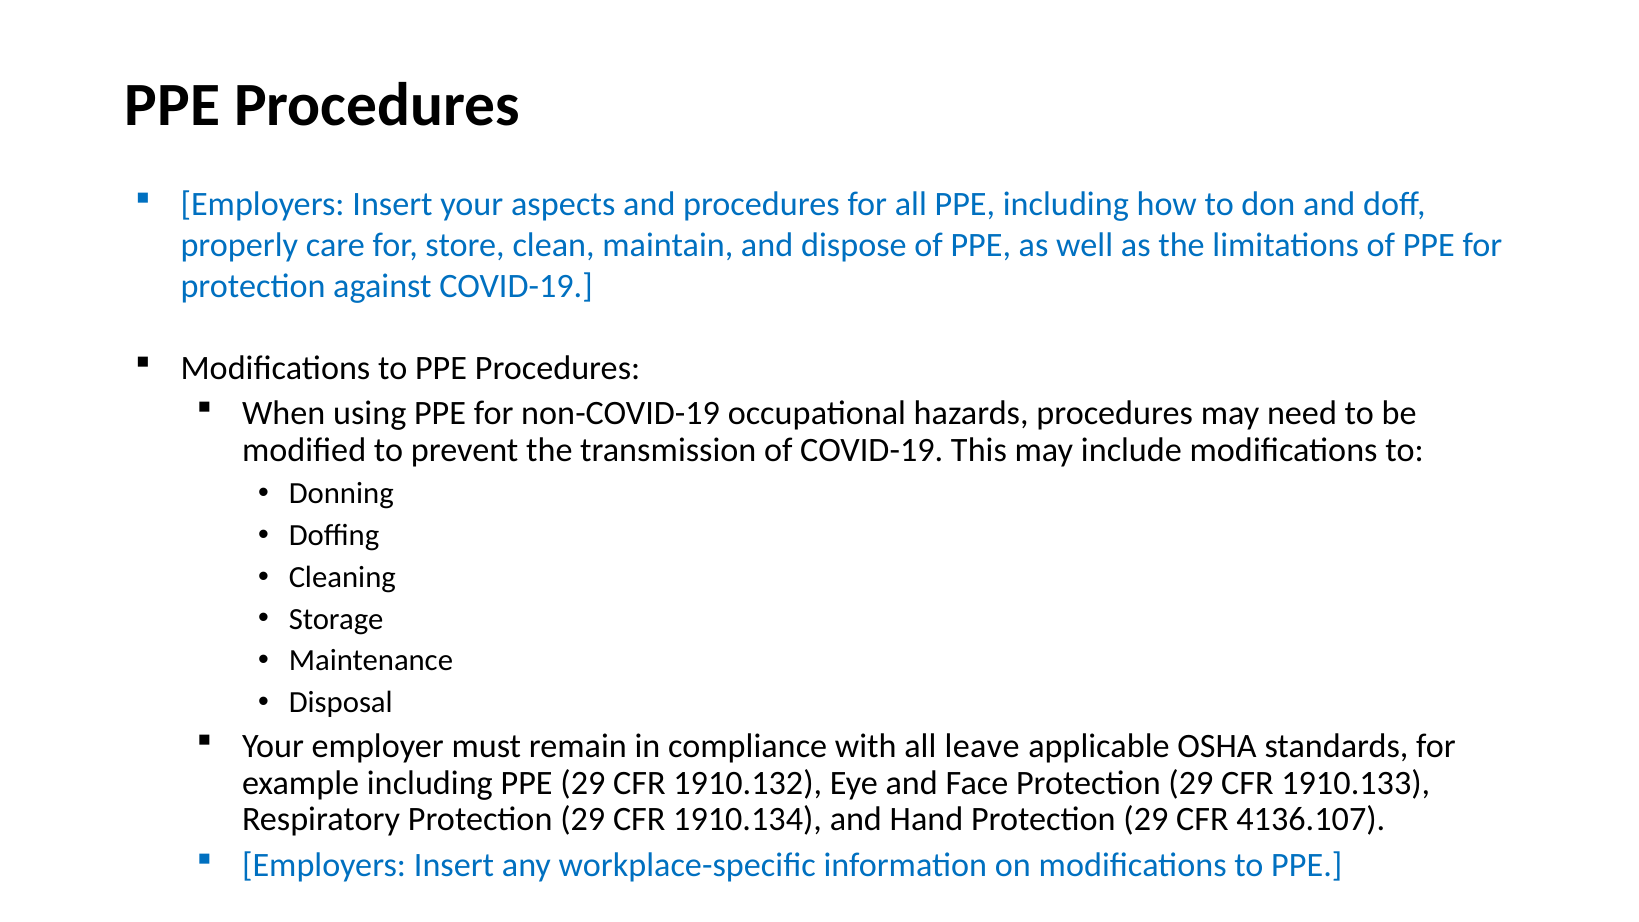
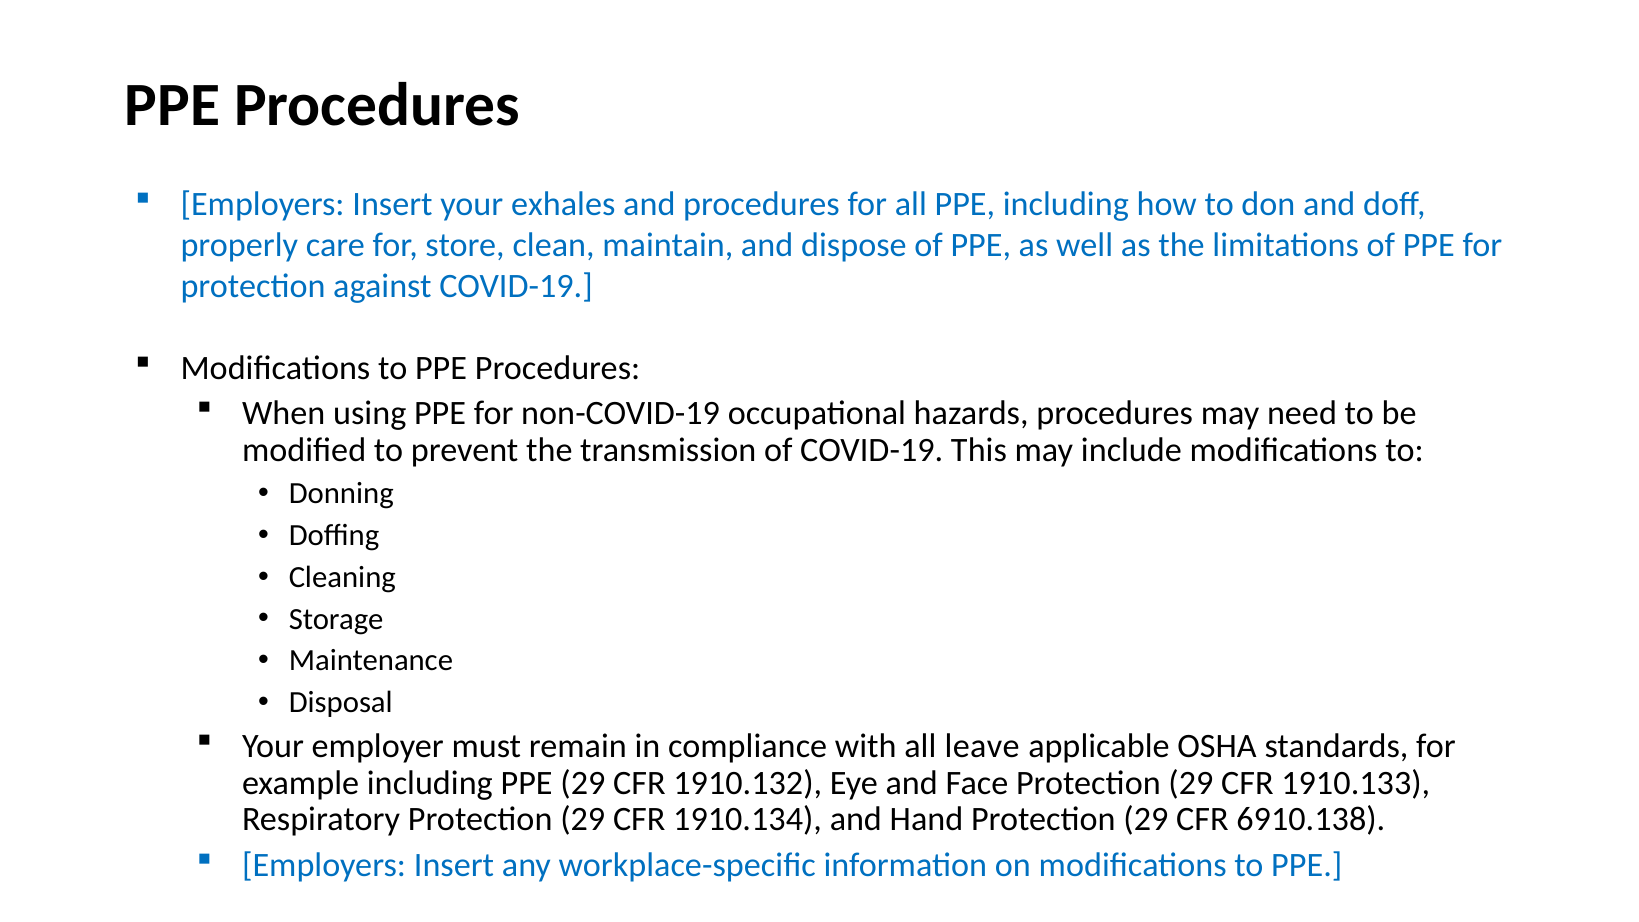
aspects: aspects -> exhales
4136.107: 4136.107 -> 6910.138
